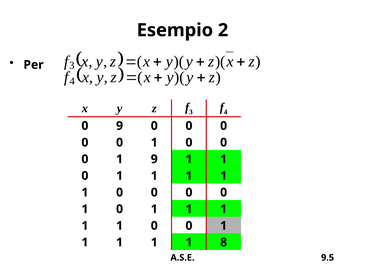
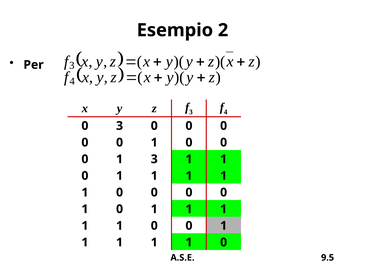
0 9: 9 -> 3
1 9: 9 -> 3
8 at (224, 242): 8 -> 0
